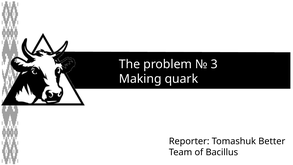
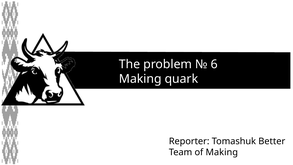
3: 3 -> 6
of Bacillus: Bacillus -> Making
